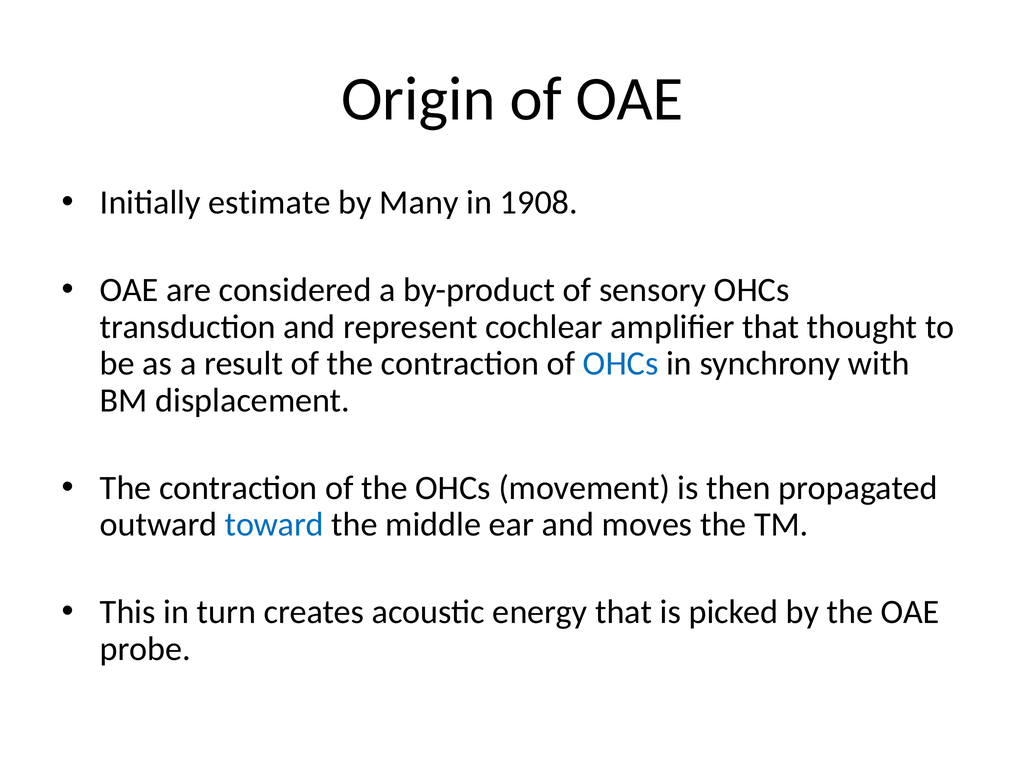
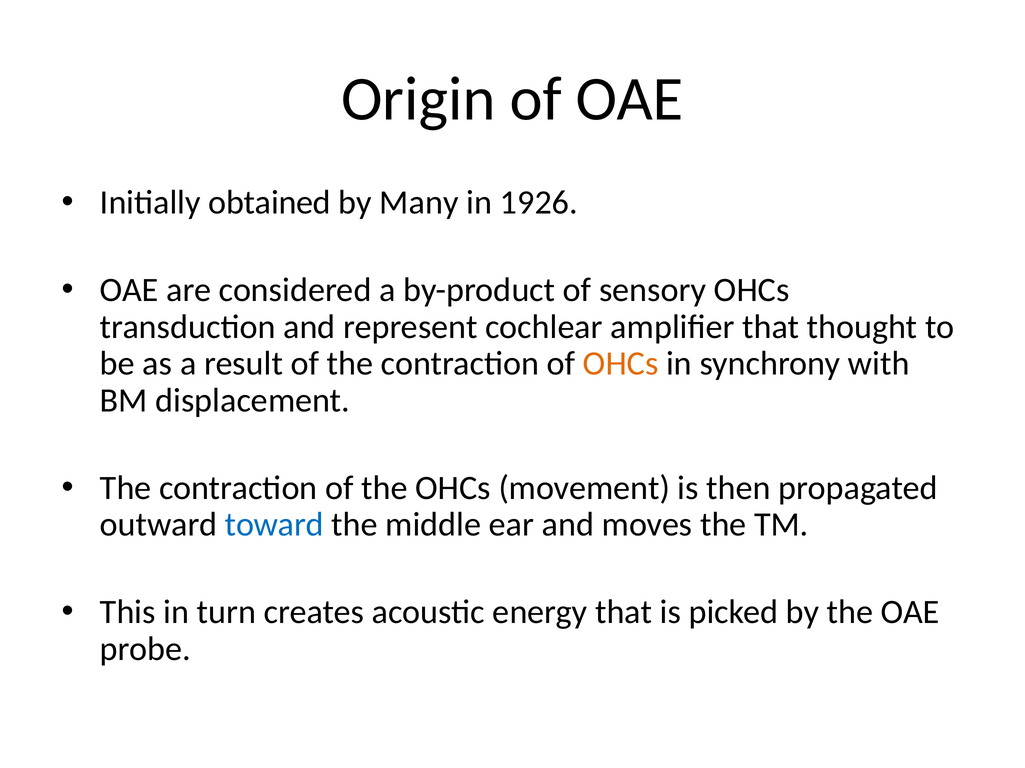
estimate: estimate -> obtained
1908: 1908 -> 1926
OHCs at (621, 364) colour: blue -> orange
